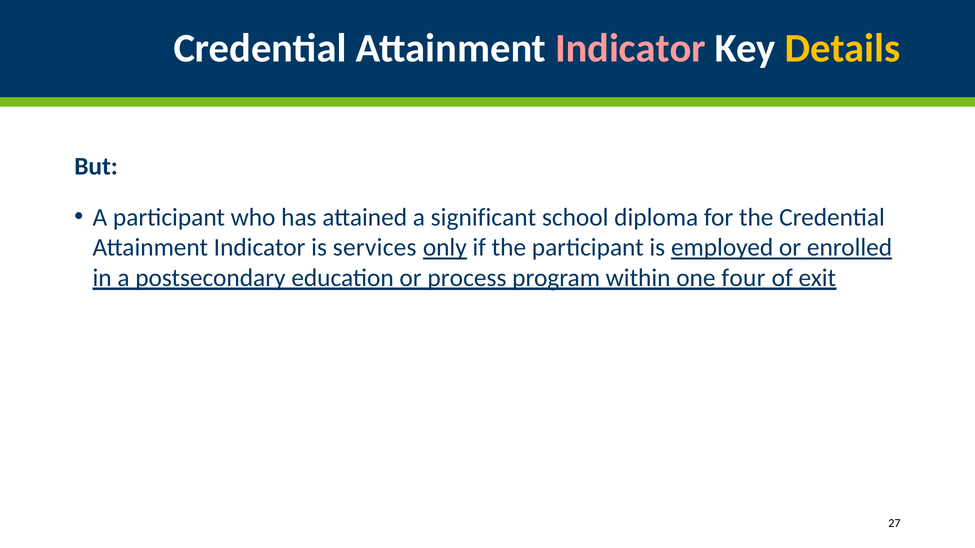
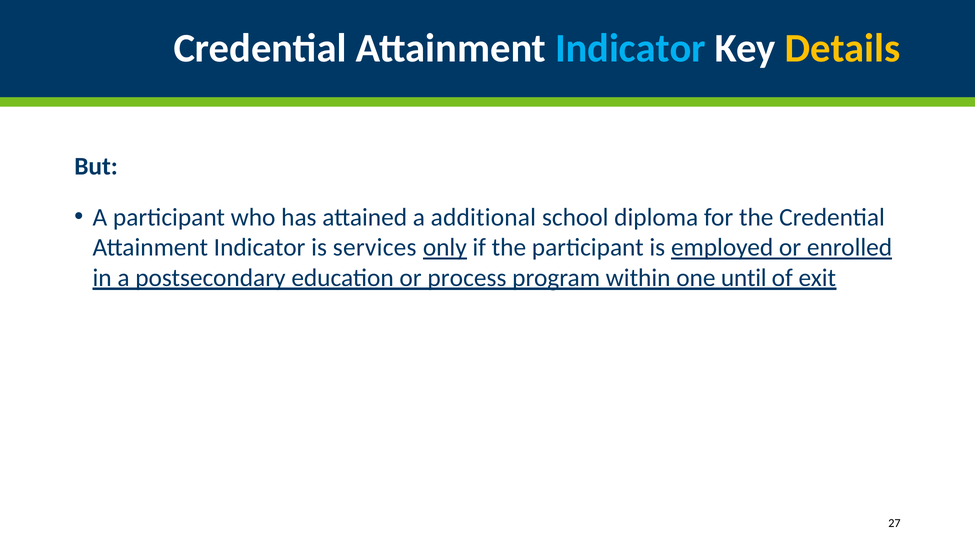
Indicator at (630, 48) colour: pink -> light blue
significant: significant -> additional
four: four -> until
